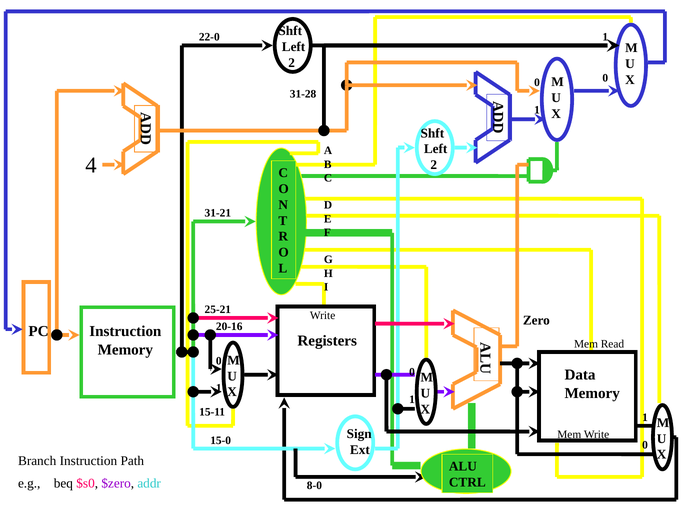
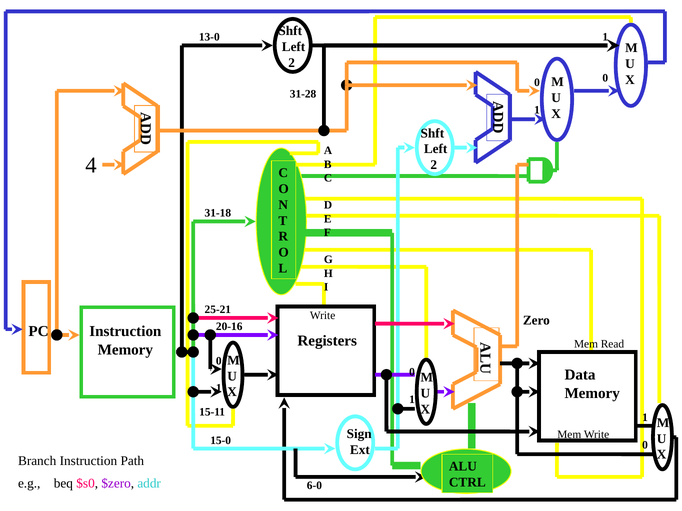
22-0: 22-0 -> 13-0
31-21: 31-21 -> 31-18
8-0: 8-0 -> 6-0
